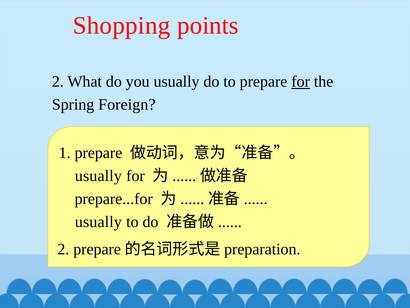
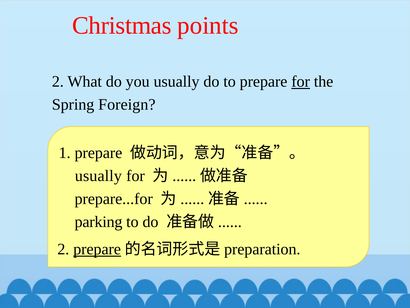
Shopping: Shopping -> Christmas
usually at (98, 222): usually -> parking
prepare at (97, 249) underline: none -> present
